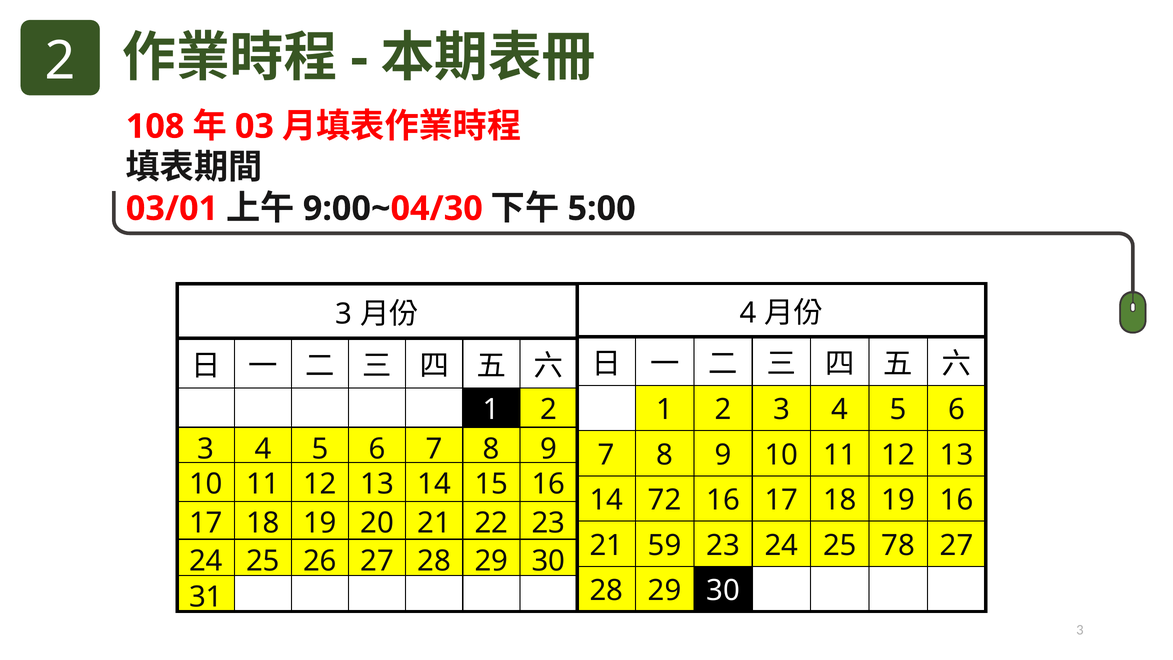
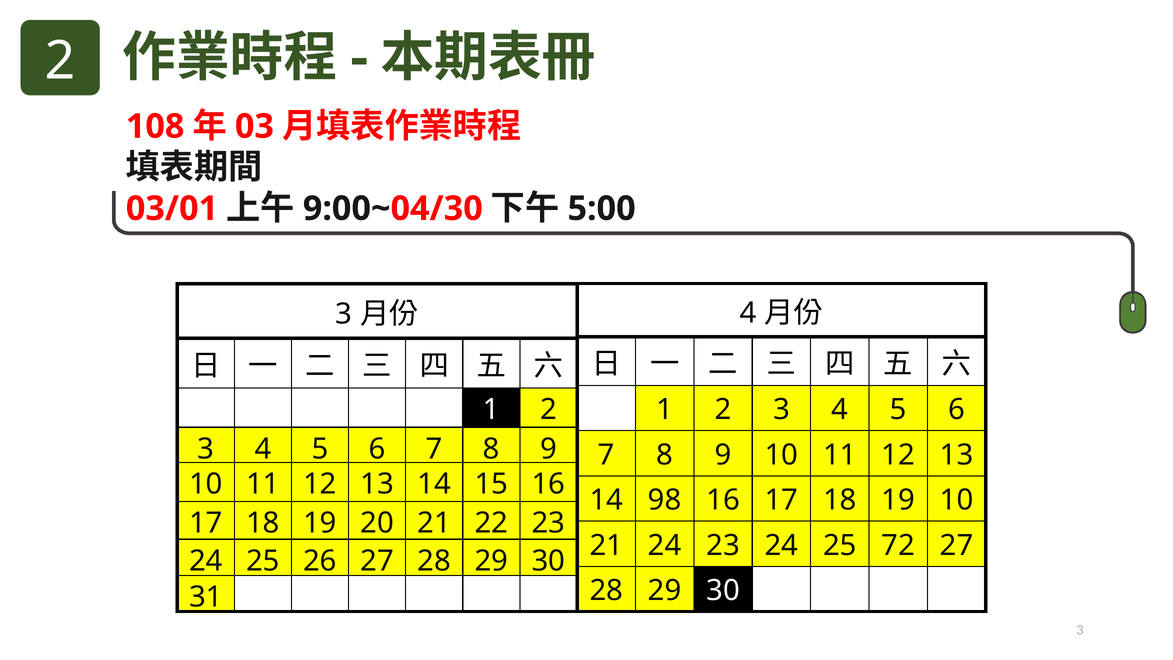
72: 72 -> 98
19 16: 16 -> 10
21 59: 59 -> 24
78: 78 -> 72
